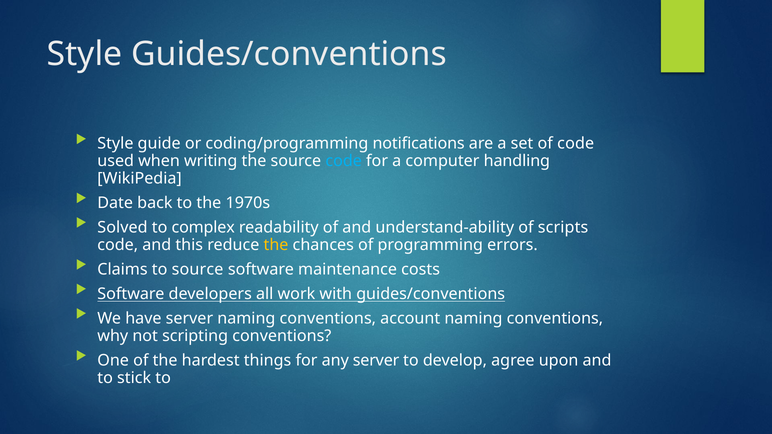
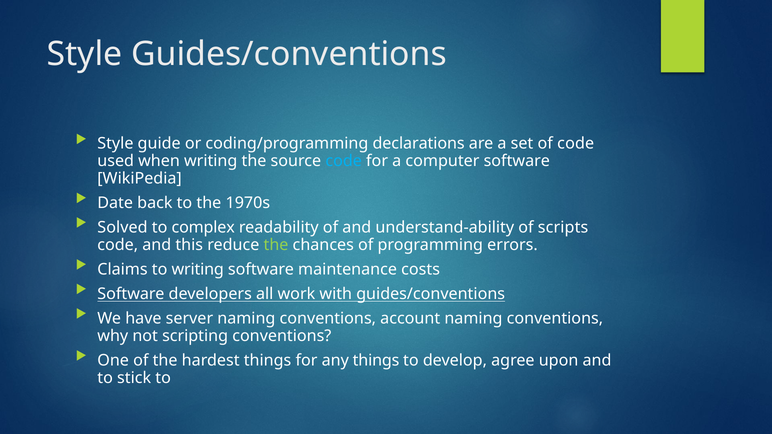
notifications: notifications -> declarations
computer handling: handling -> software
the at (276, 245) colour: yellow -> light green
to source: source -> writing
any server: server -> things
